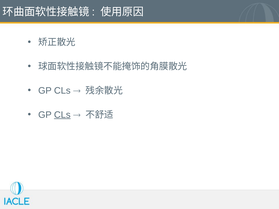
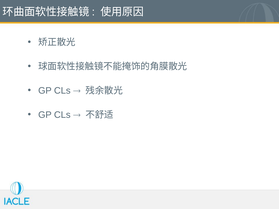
CLs at (62, 115) underline: present -> none
